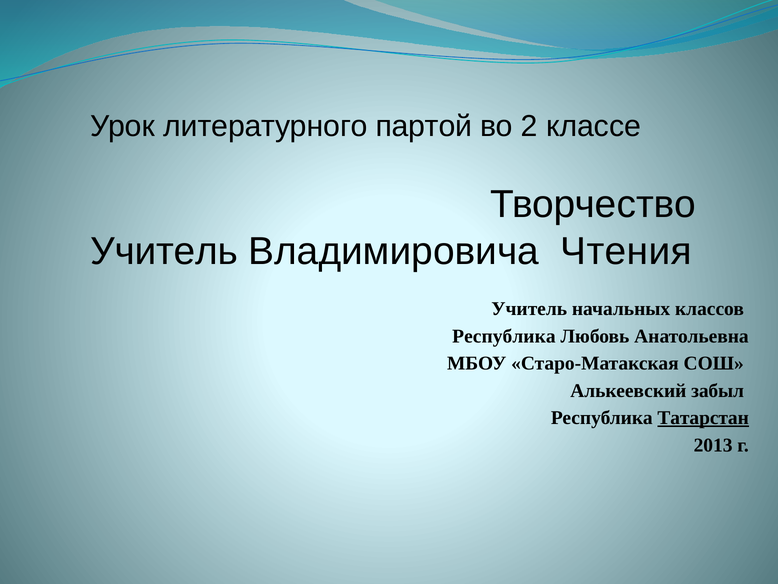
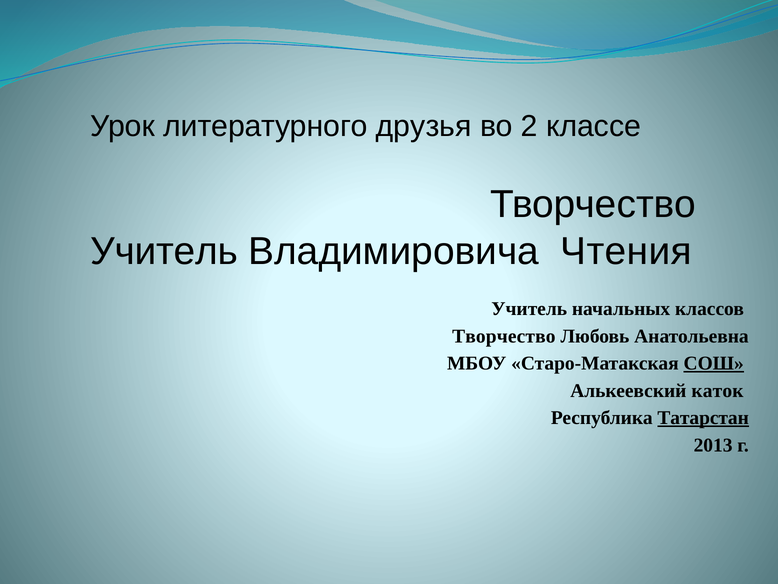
партой: партой -> друзья
Республика at (504, 336): Республика -> Творчество
СОШ underline: none -> present
забыл: забыл -> каток
